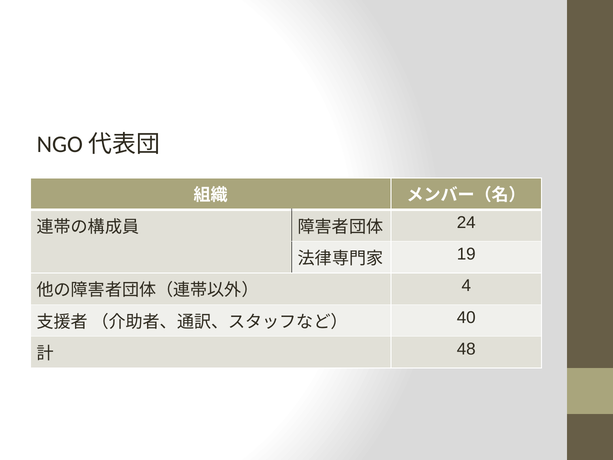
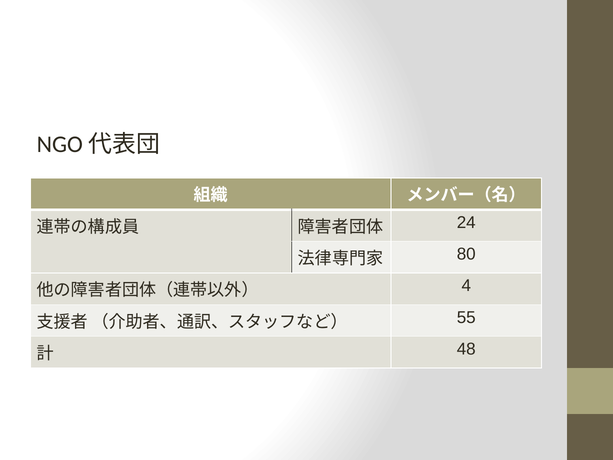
19: 19 -> 80
40: 40 -> 55
